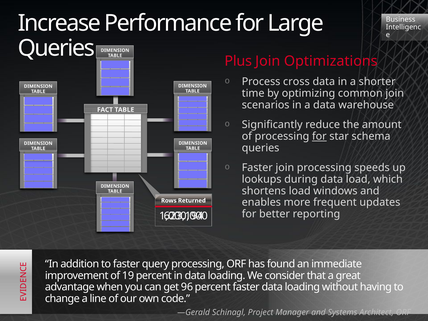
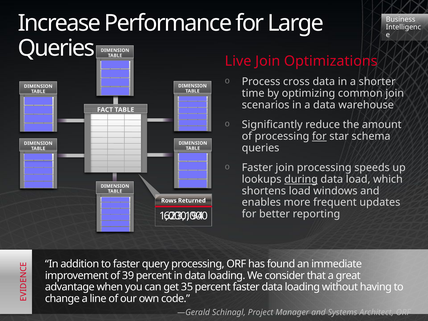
Plus: Plus -> Live
during underline: none -> present
19: 19 -> 39
96: 96 -> 35
